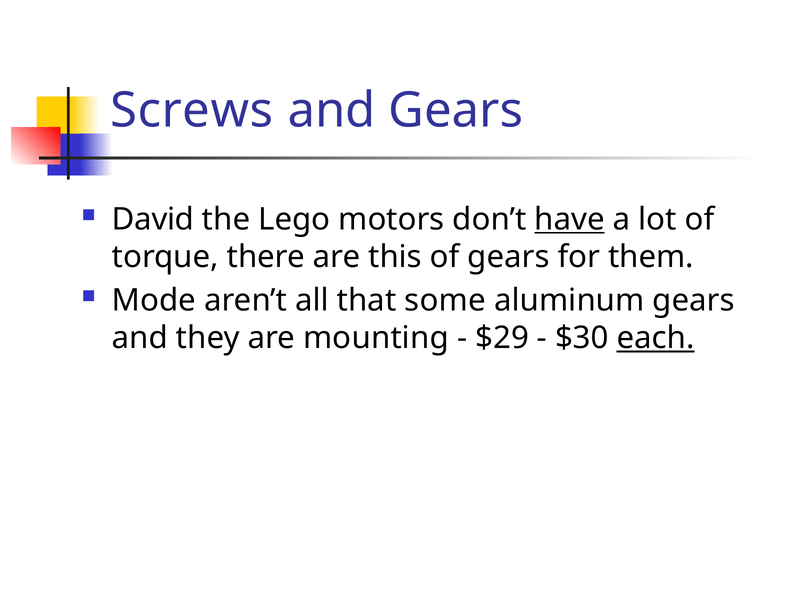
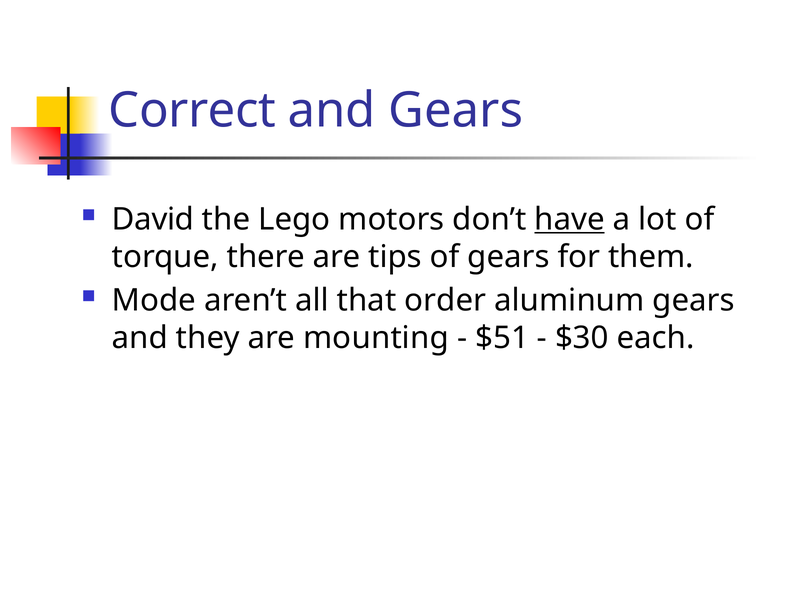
Screws: Screws -> Correct
this: this -> tips
some: some -> order
$29: $29 -> $51
each underline: present -> none
